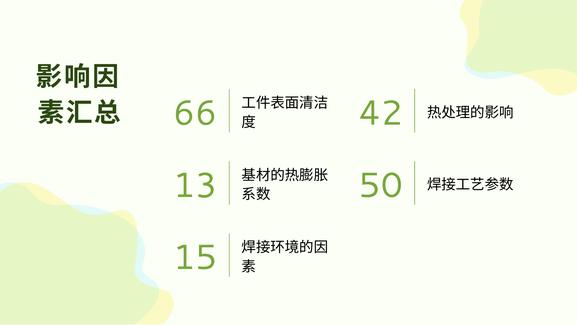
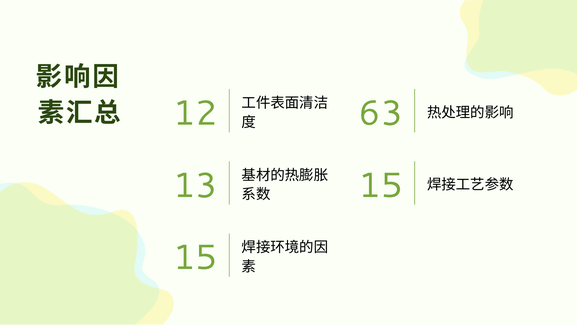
66: 66 -> 12
42: 42 -> 63
50 at (381, 185): 50 -> 15
